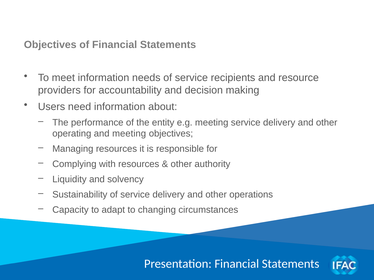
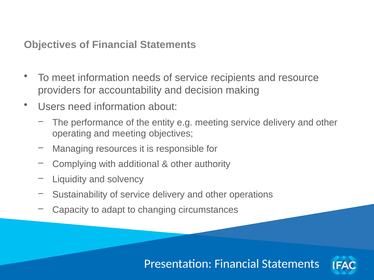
with resources: resources -> additional
